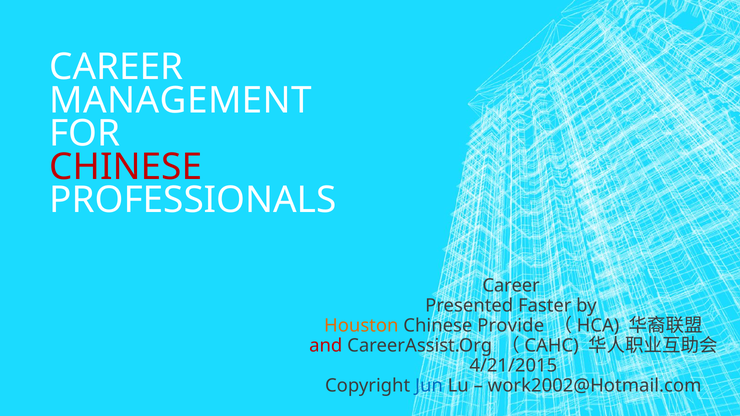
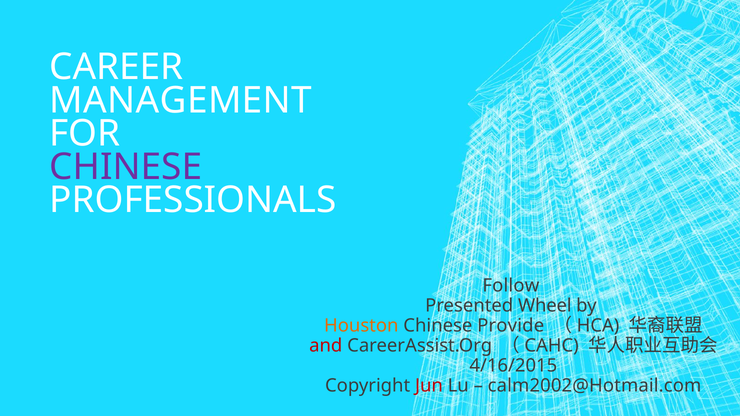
CHINESE at (126, 167) colour: red -> purple
Career at (511, 286): Career -> Follow
Faster: Faster -> Wheel
4/21/2015: 4/21/2015 -> 4/16/2015
Jun colour: blue -> red
work2002@Hotmail.com: work2002@Hotmail.com -> calm2002@Hotmail.com
